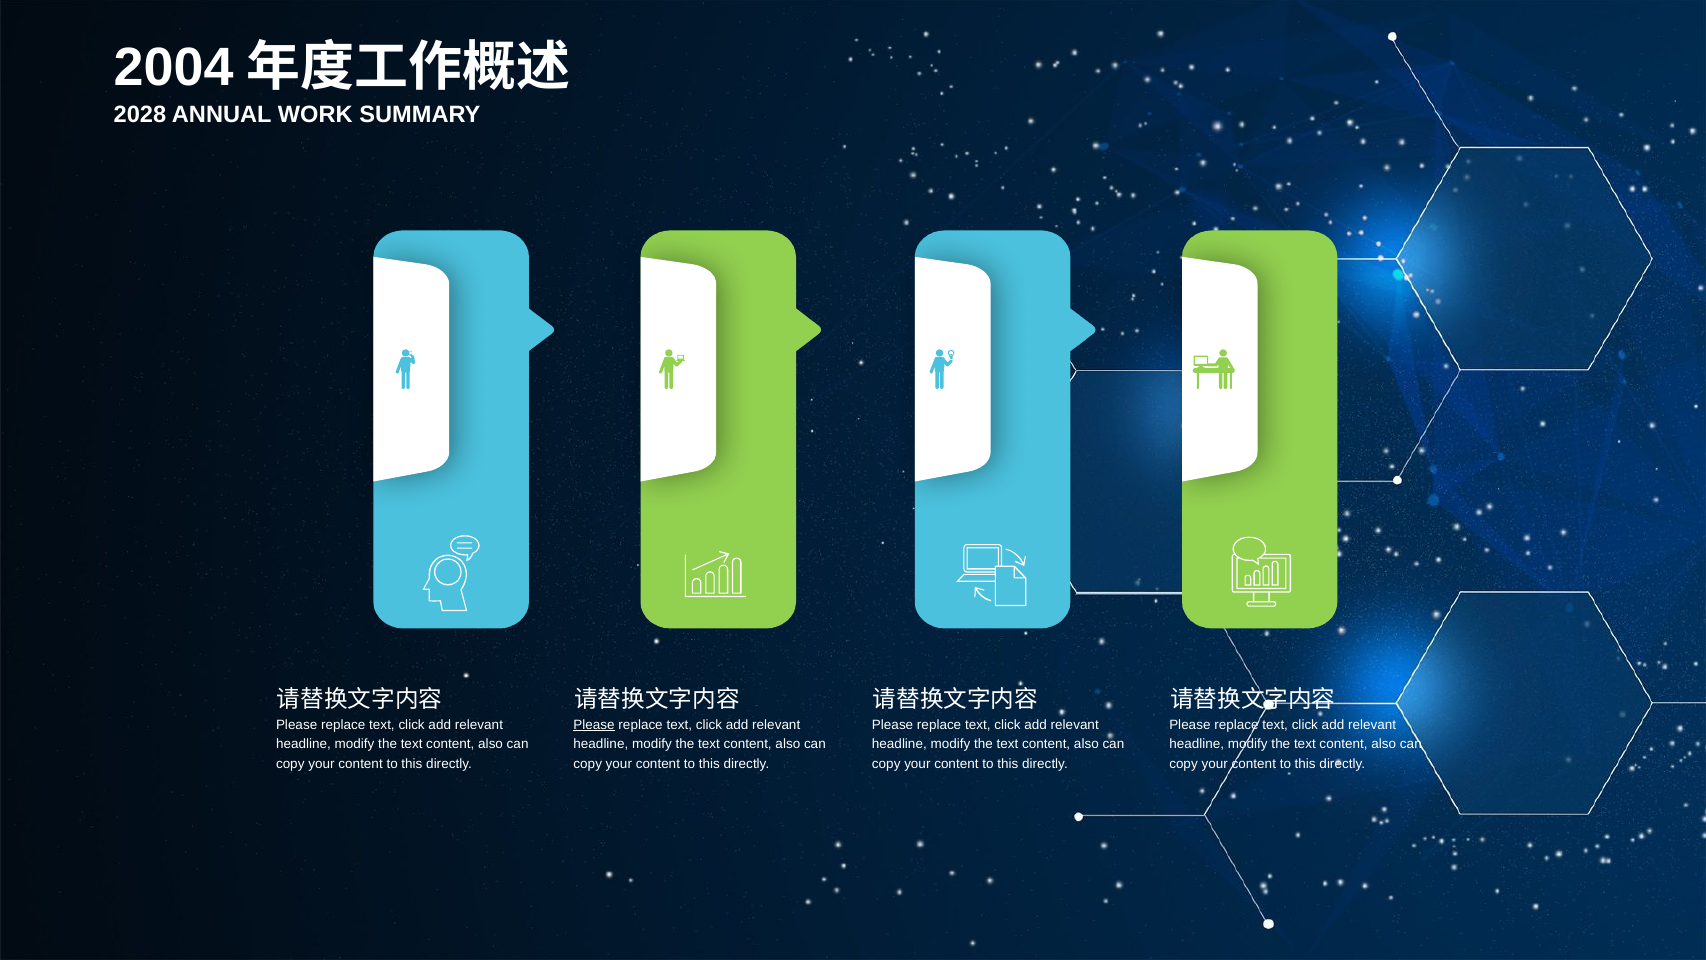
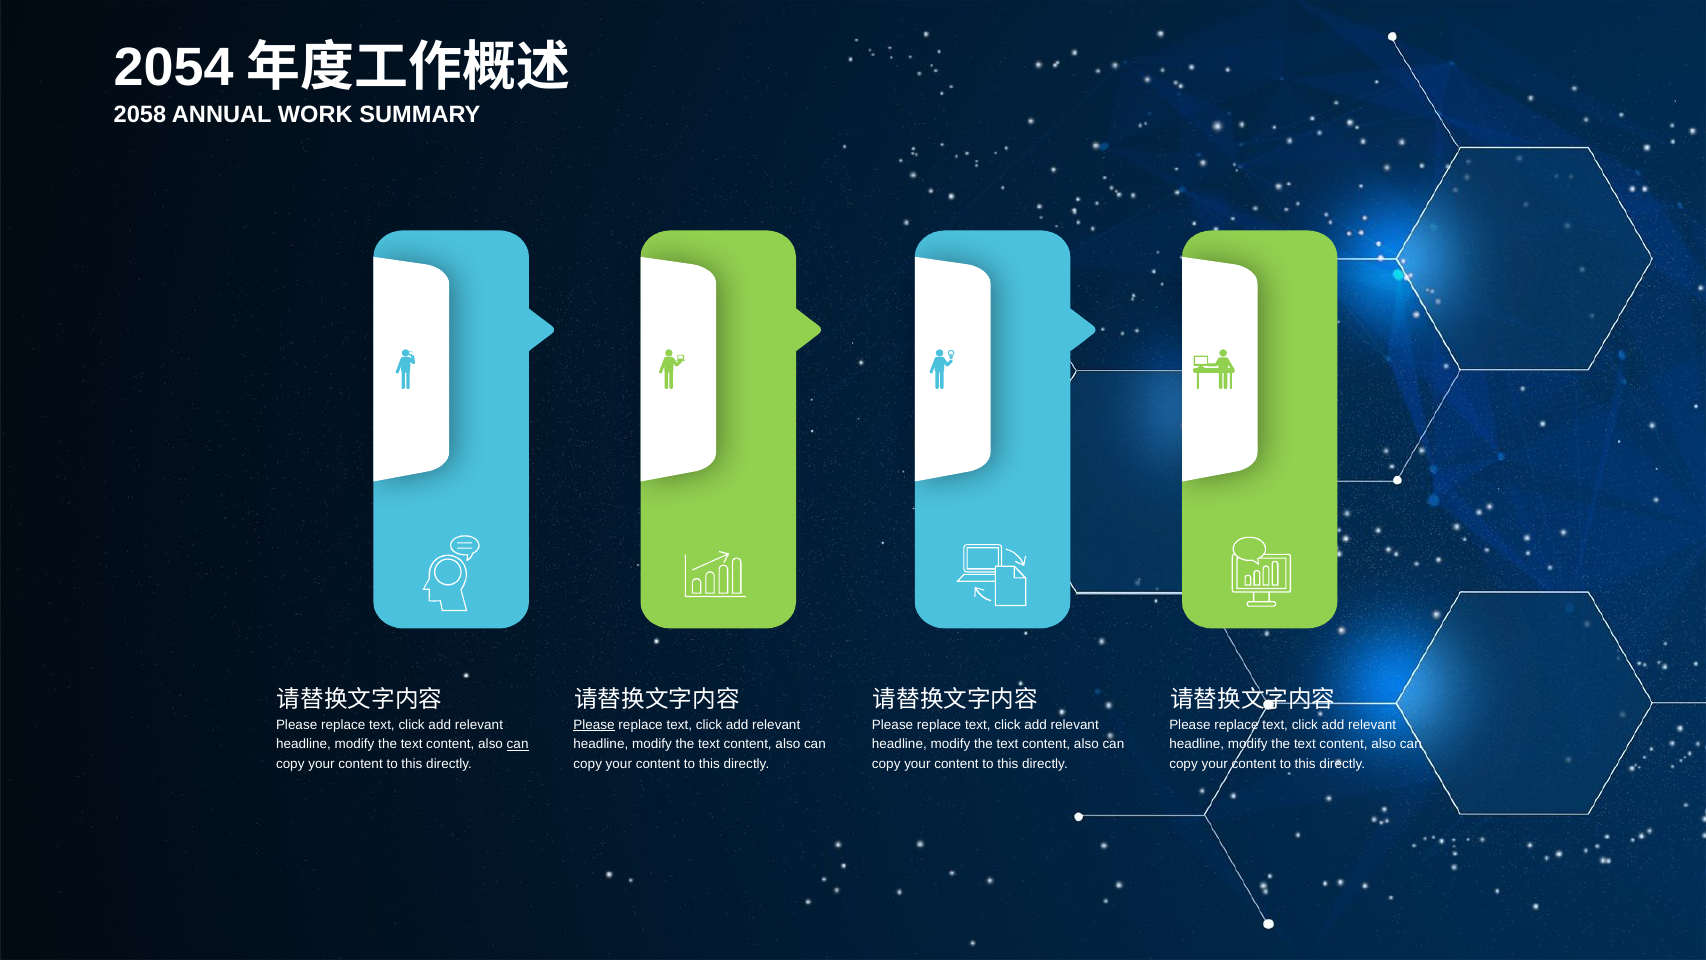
2004: 2004 -> 2054
2028: 2028 -> 2058
can at (518, 744) underline: none -> present
